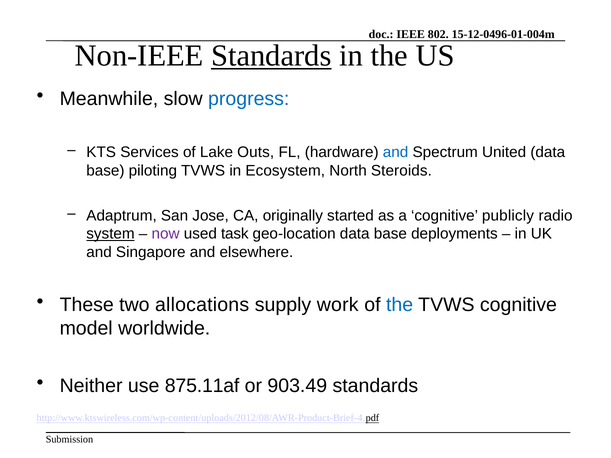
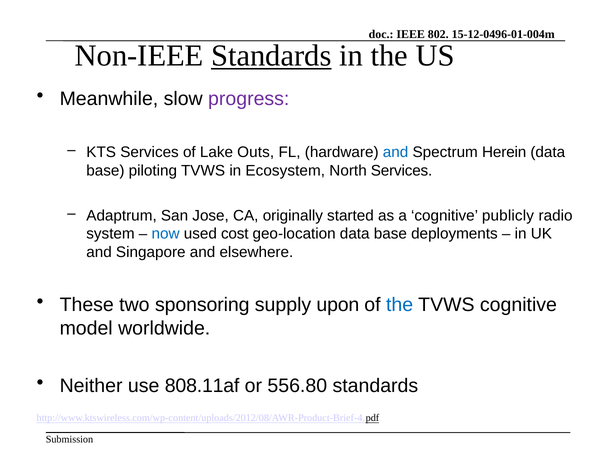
progress colour: blue -> purple
United: United -> Herein
North Steroids: Steroids -> Services
system underline: present -> none
now colour: purple -> blue
task: task -> cost
allocations: allocations -> sponsoring
work: work -> upon
875.11af: 875.11af -> 808.11af
903.49: 903.49 -> 556.80
